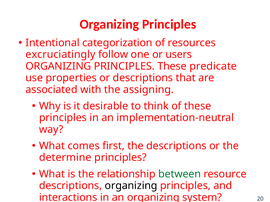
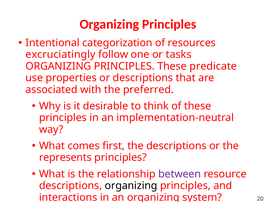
users: users -> tasks
assigning: assigning -> preferred
determine: determine -> represents
between colour: green -> purple
